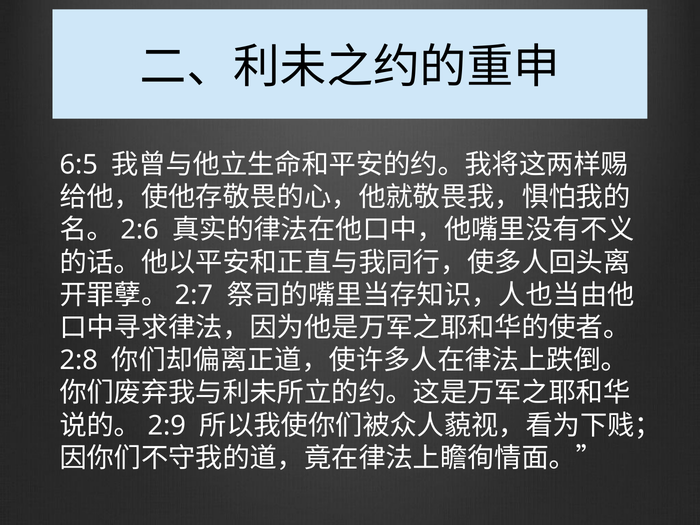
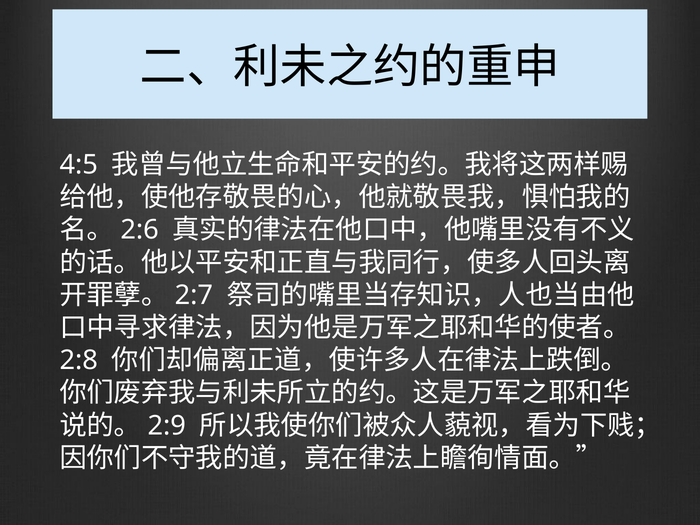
6:5: 6:5 -> 4:5
